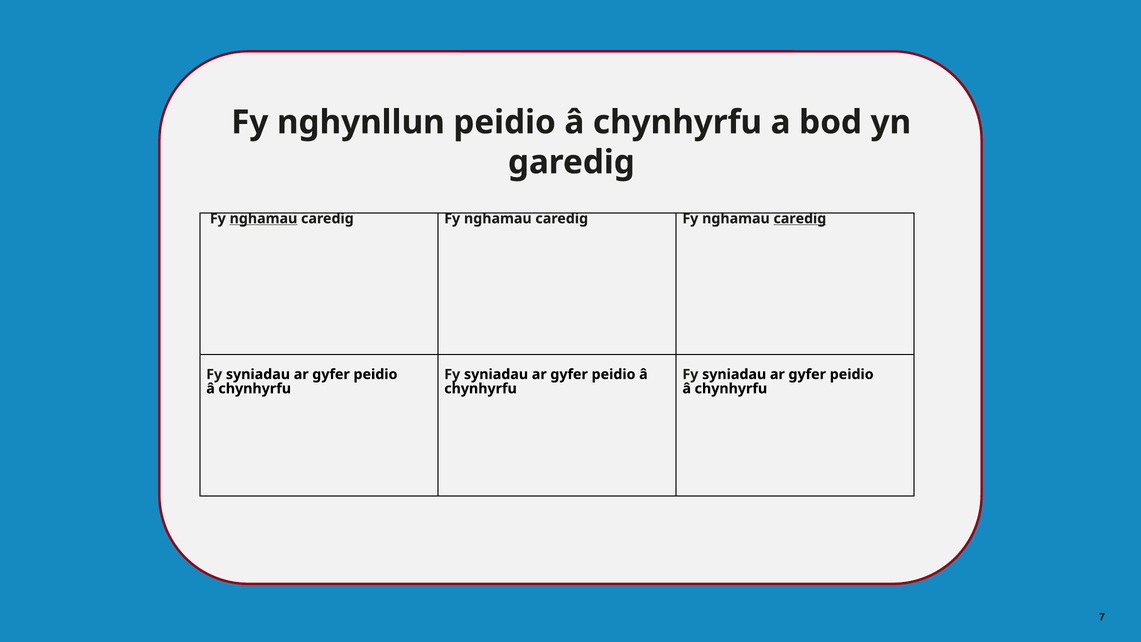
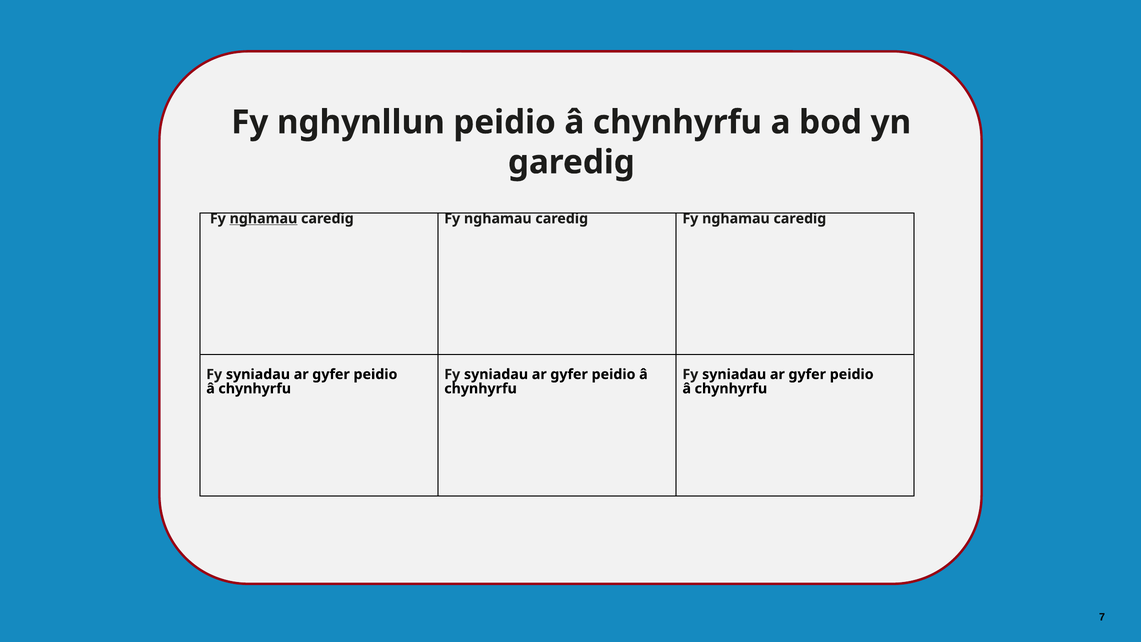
caredig at (800, 218) underline: present -> none
